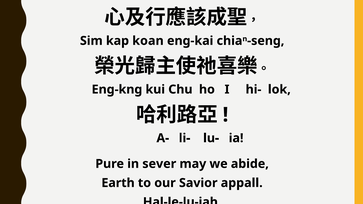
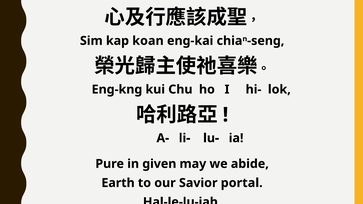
sever: sever -> given
appall: appall -> portal
